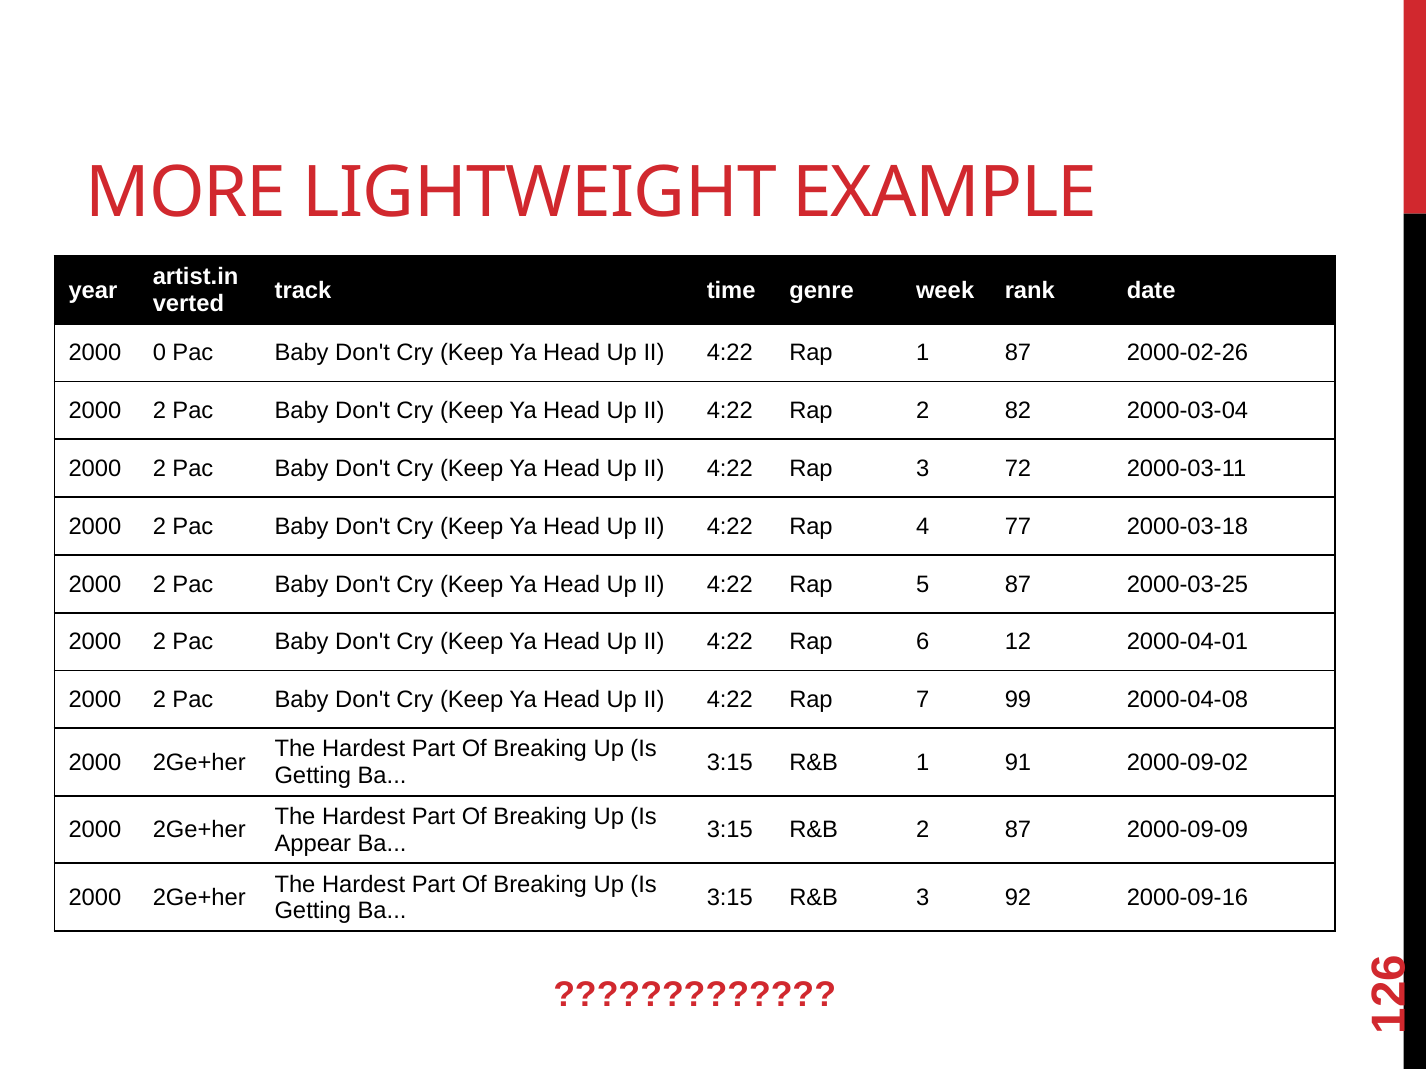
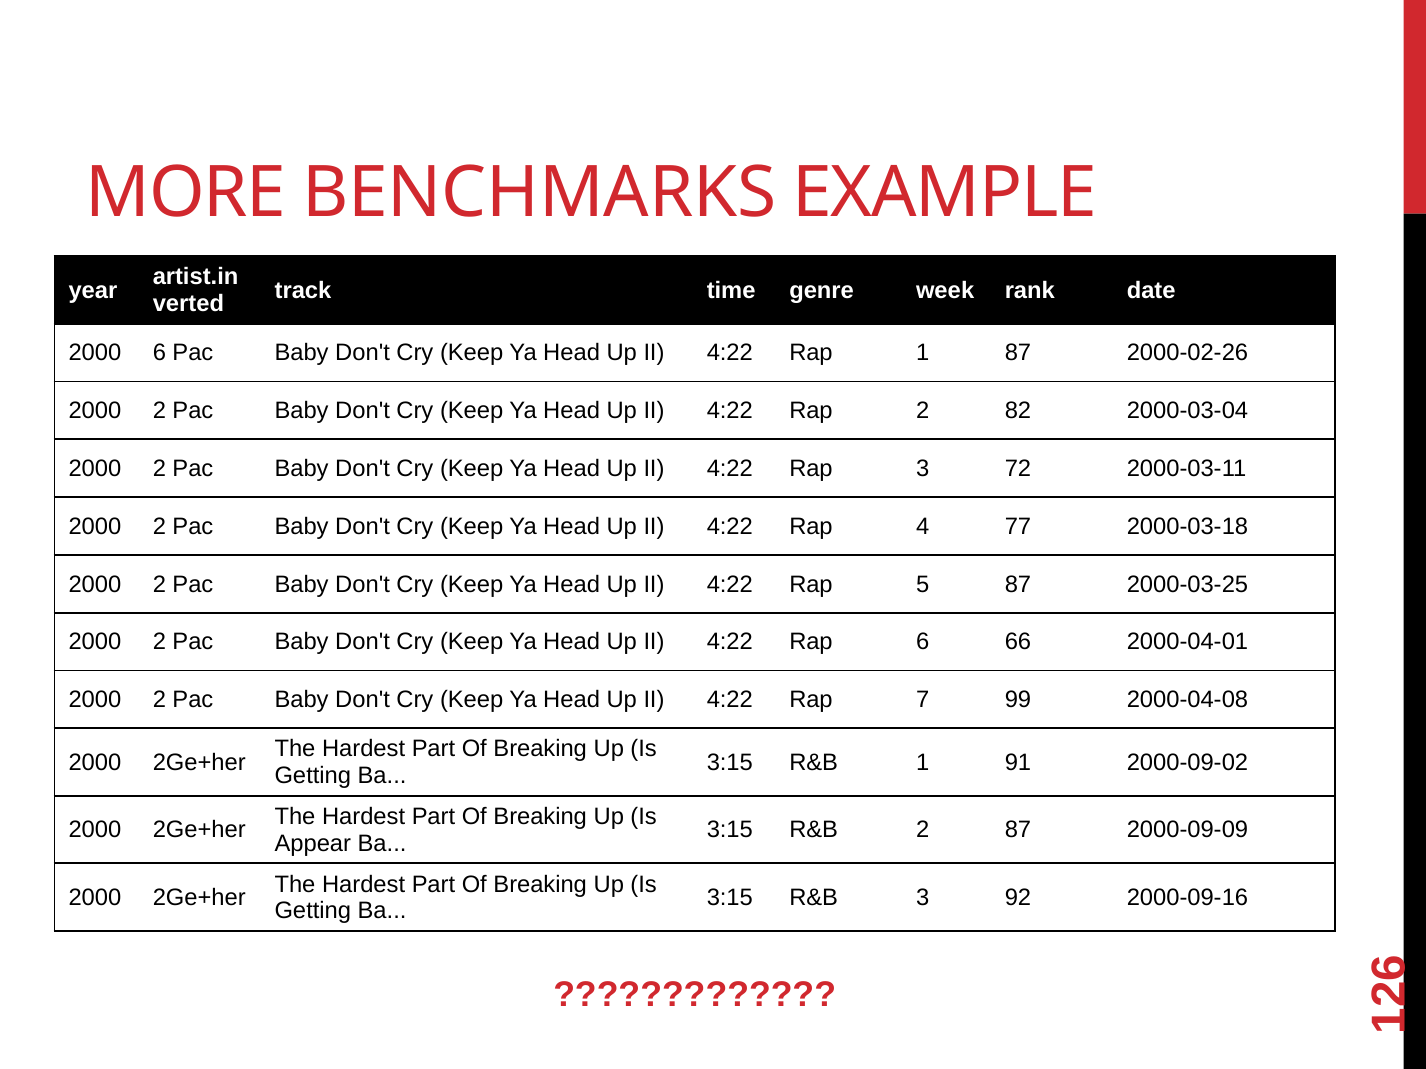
LIGHTWEIGHT: LIGHTWEIGHT -> BENCHMARKS
2000 0: 0 -> 6
12: 12 -> 66
